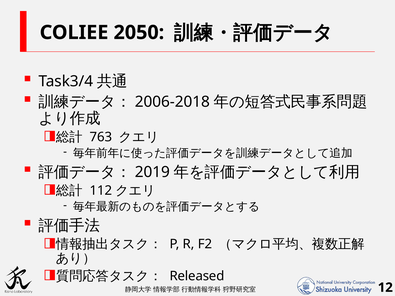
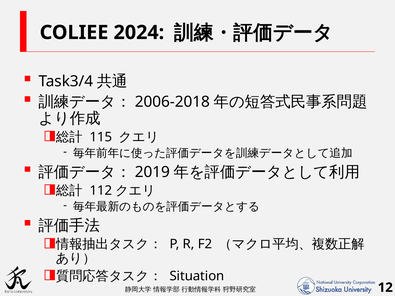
2050: 2050 -> 2024
763: 763 -> 115
Released: Released -> Situation
